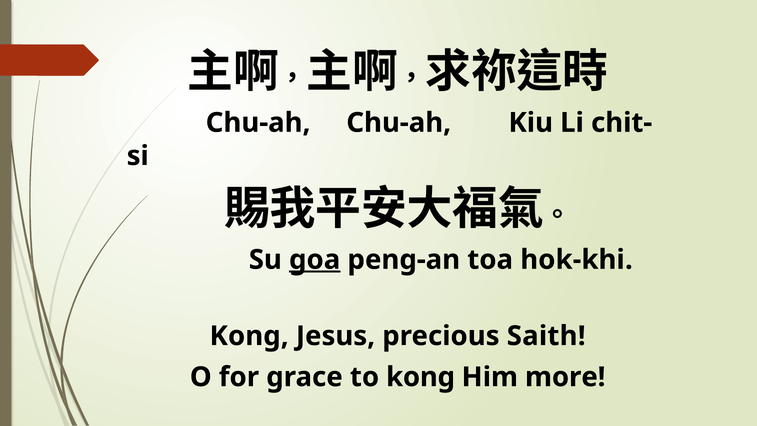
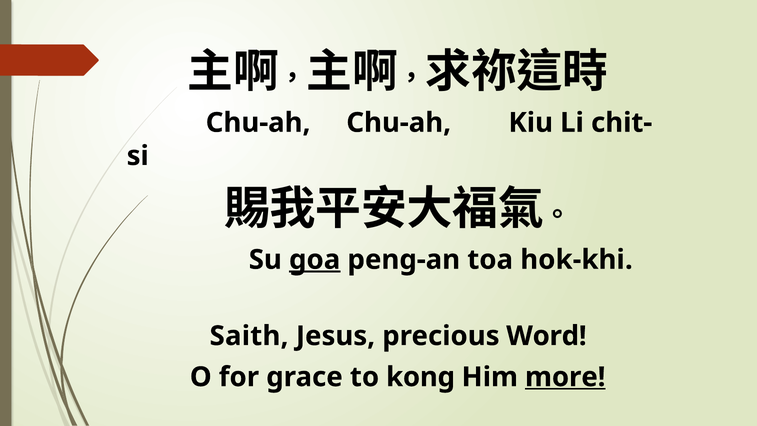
Kong at (249, 336): Kong -> Saith
Saith: Saith -> Word
more underline: none -> present
